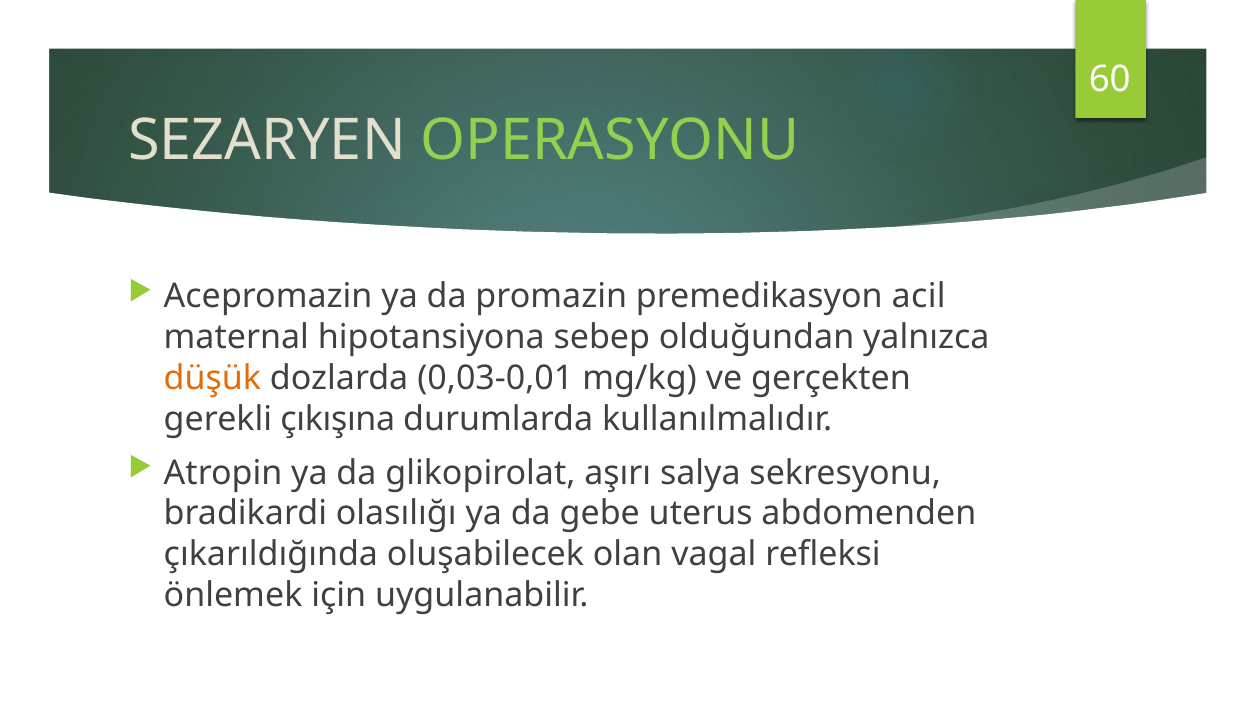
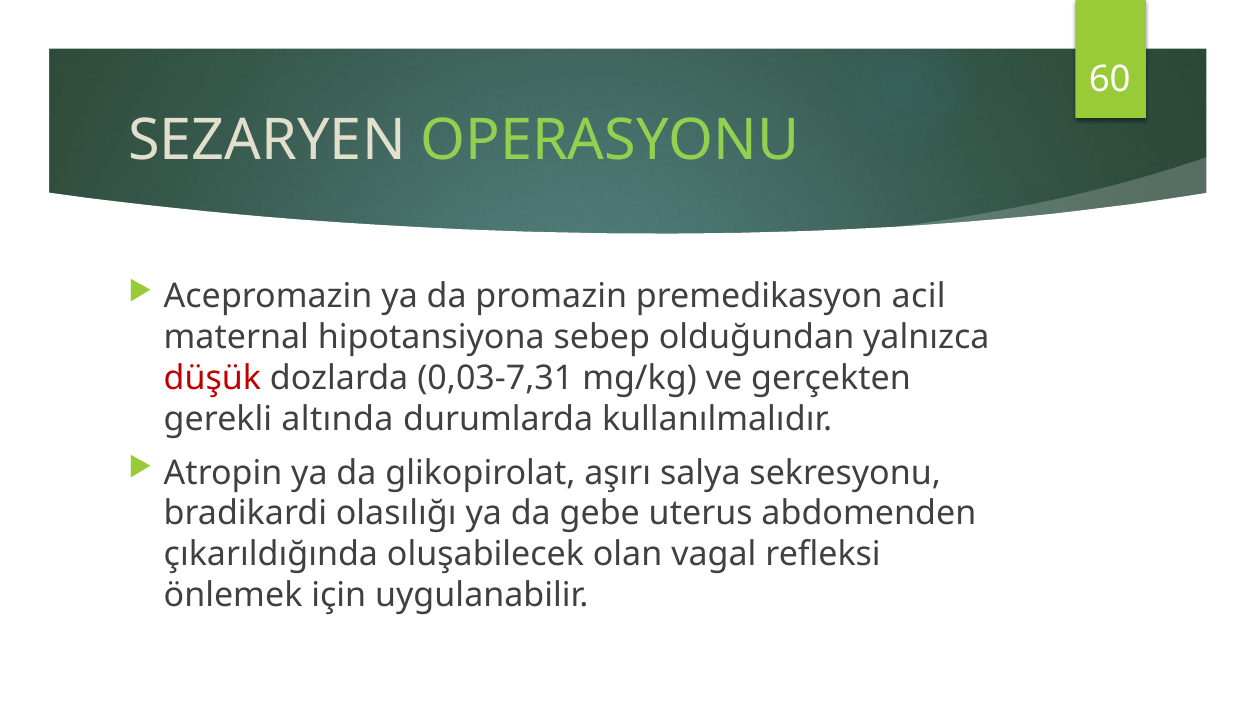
düşük colour: orange -> red
0,03-0,01: 0,03-0,01 -> 0,03-7,31
çıkışına: çıkışına -> altında
